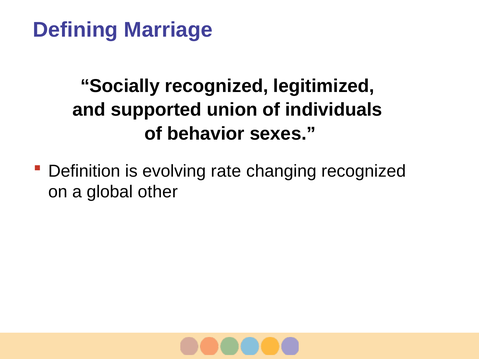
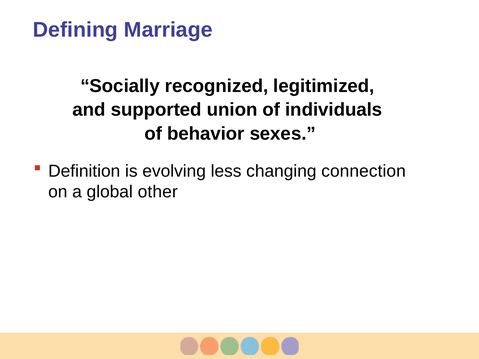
rate: rate -> less
changing recognized: recognized -> connection
